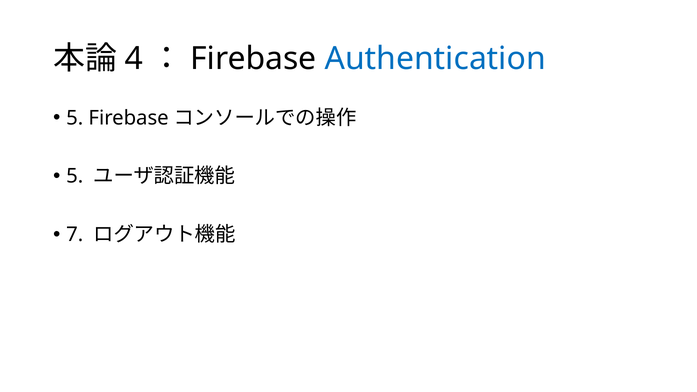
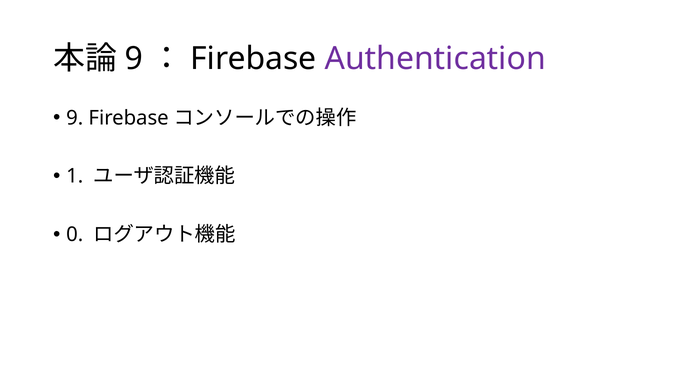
4 at (134, 59): 4 -> 9
Authentication colour: blue -> purple
5 at (75, 118): 5 -> 9
5 at (75, 176): 5 -> 1
7: 7 -> 0
